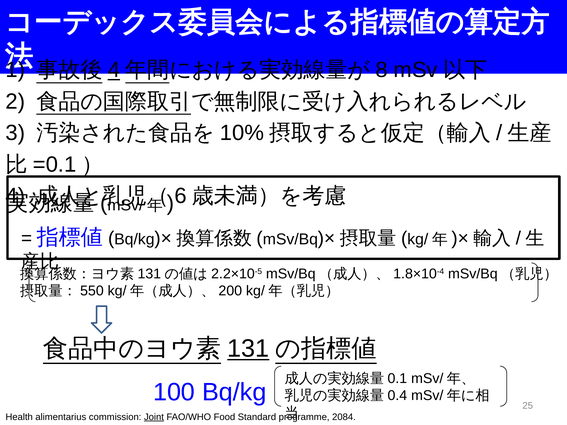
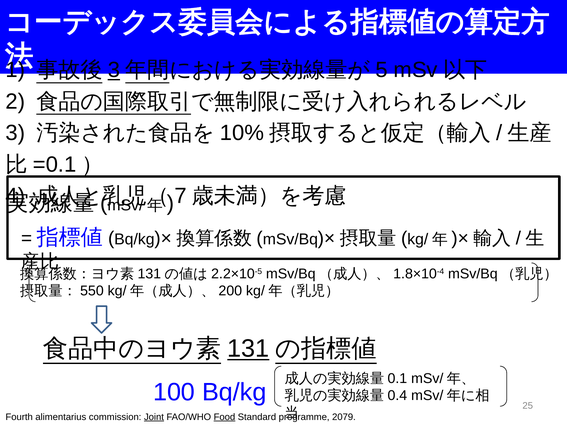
4 at (114, 70): 4 -> 3
8: 8 -> 5
6: 6 -> 7
Health: Health -> Fourth
Food underline: none -> present
2084: 2084 -> 2079
